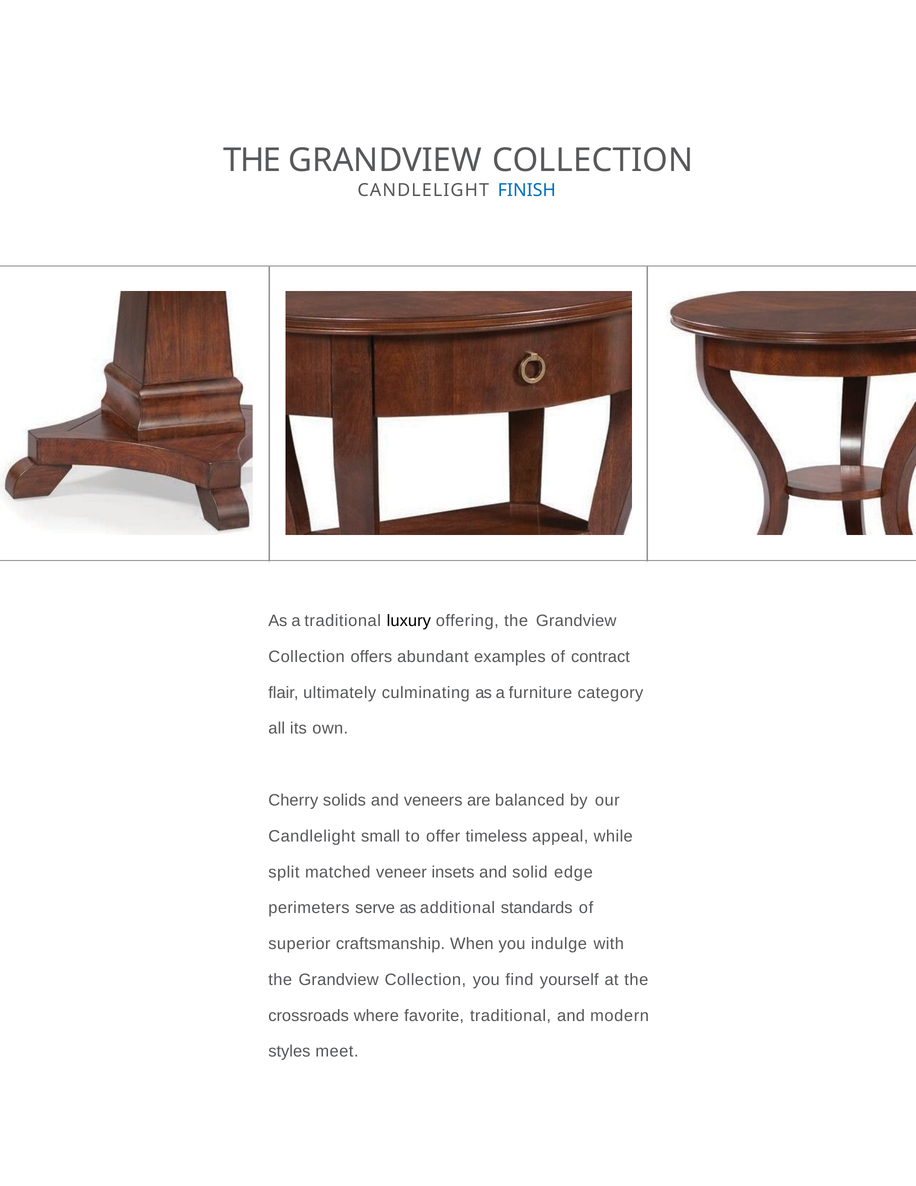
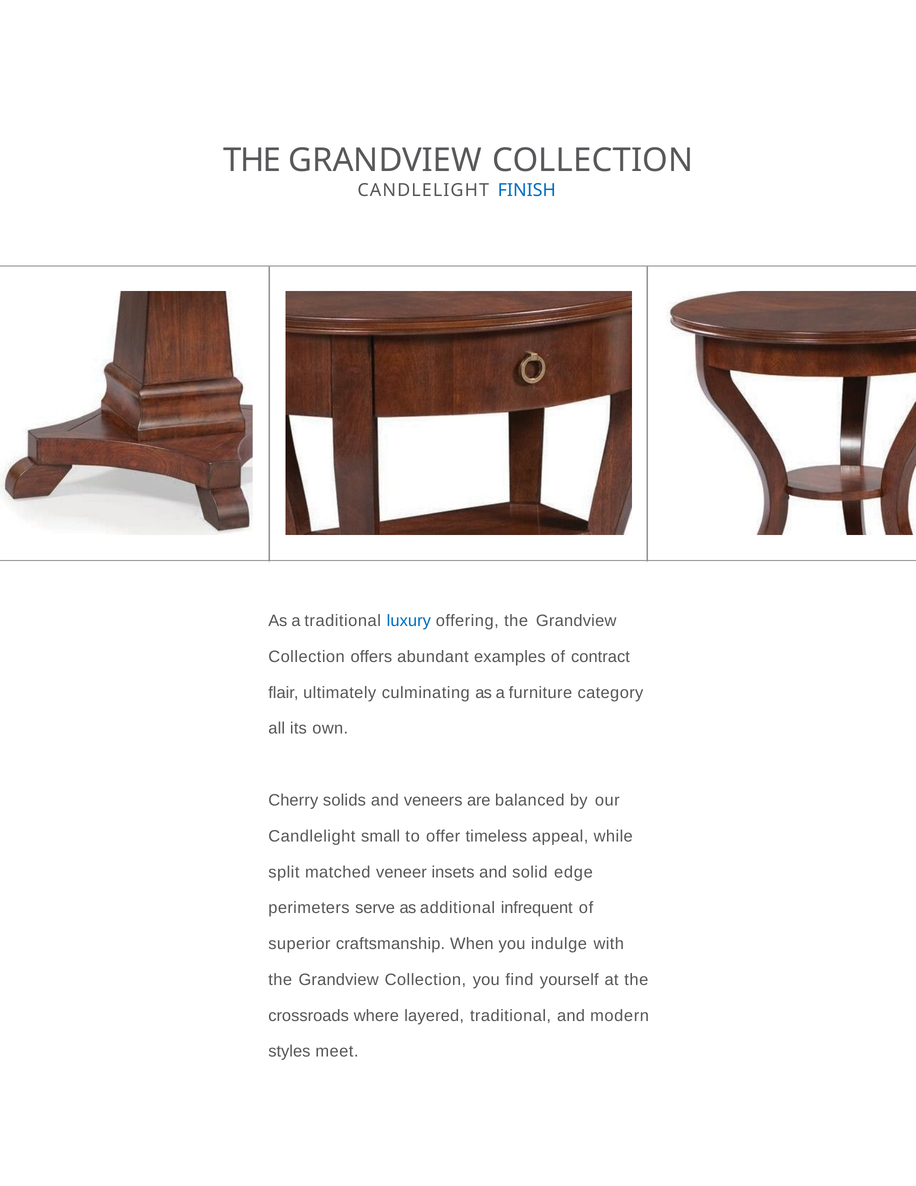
luxury colour: black -> blue
standards: standards -> infrequent
favorite: favorite -> layered
